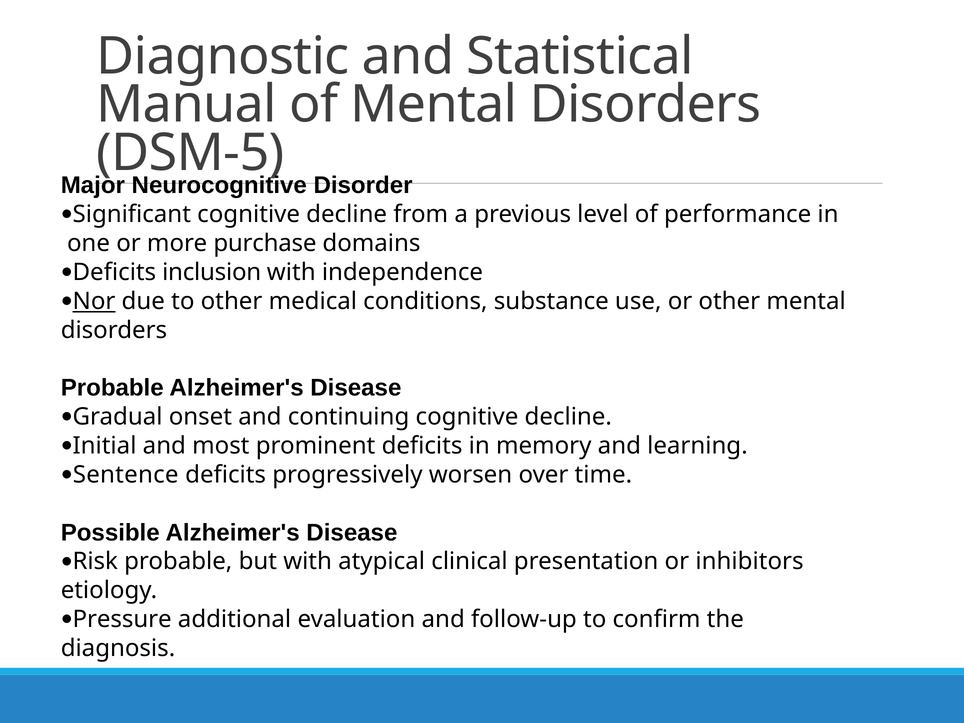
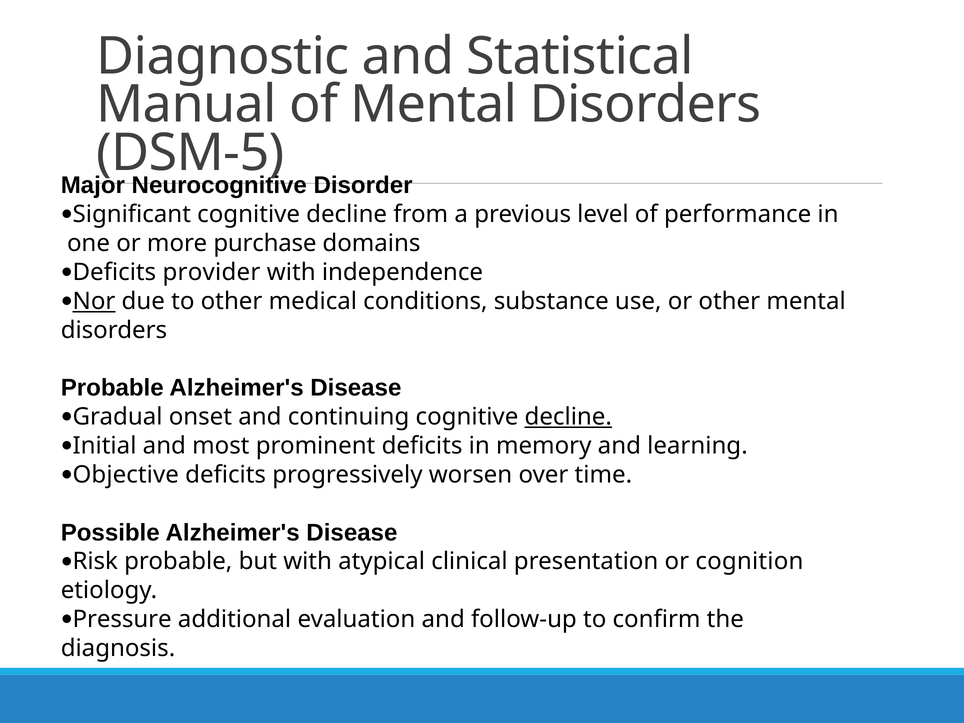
inclusion: inclusion -> provider
decline at (568, 417) underline: none -> present
Sentence: Sentence -> Objective
inhibitors: inhibitors -> cognition
